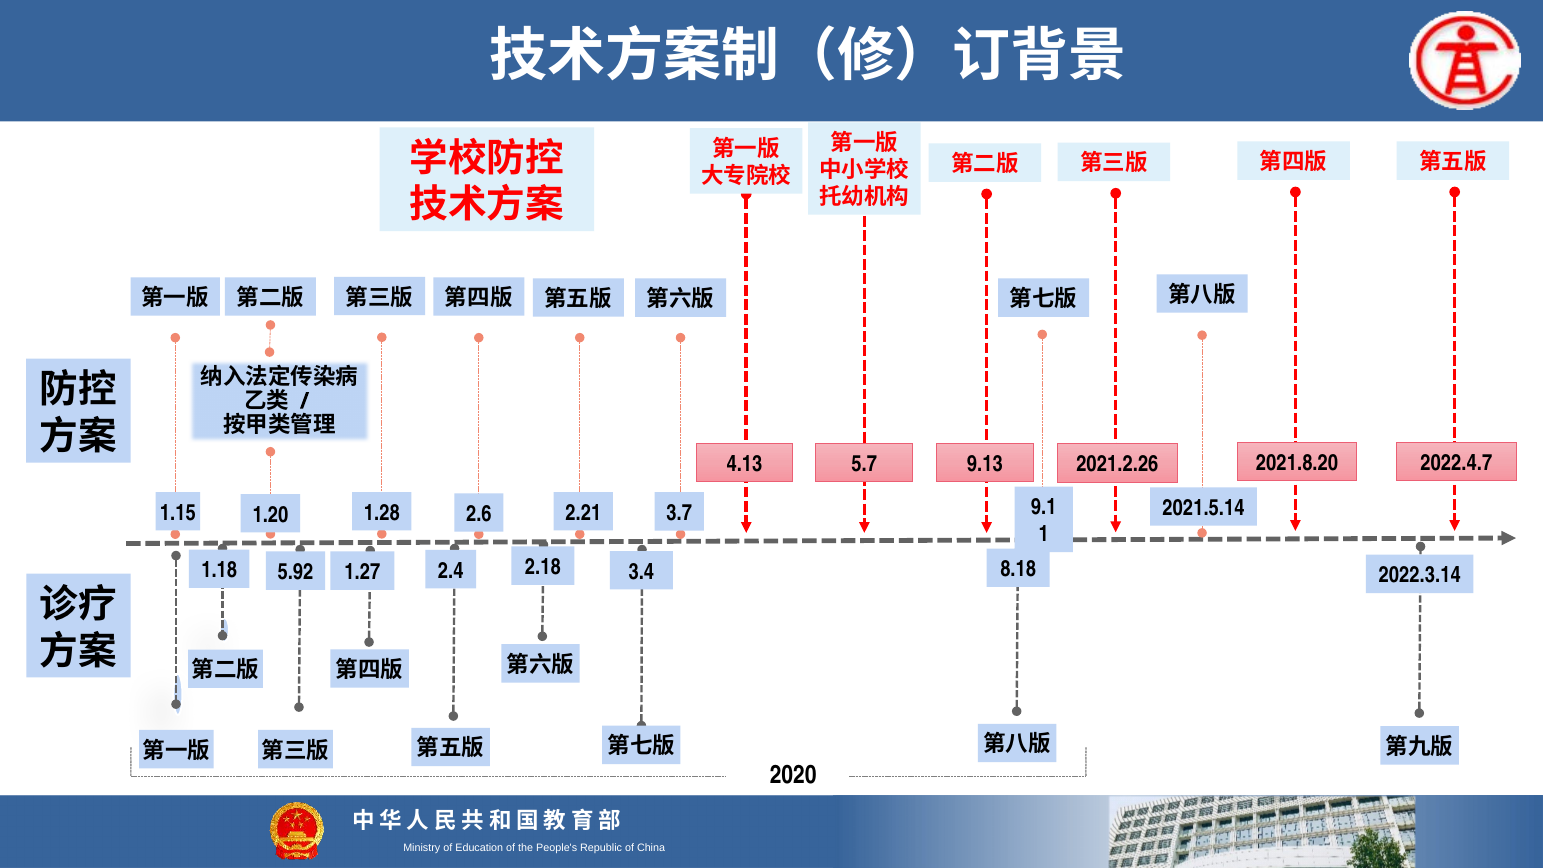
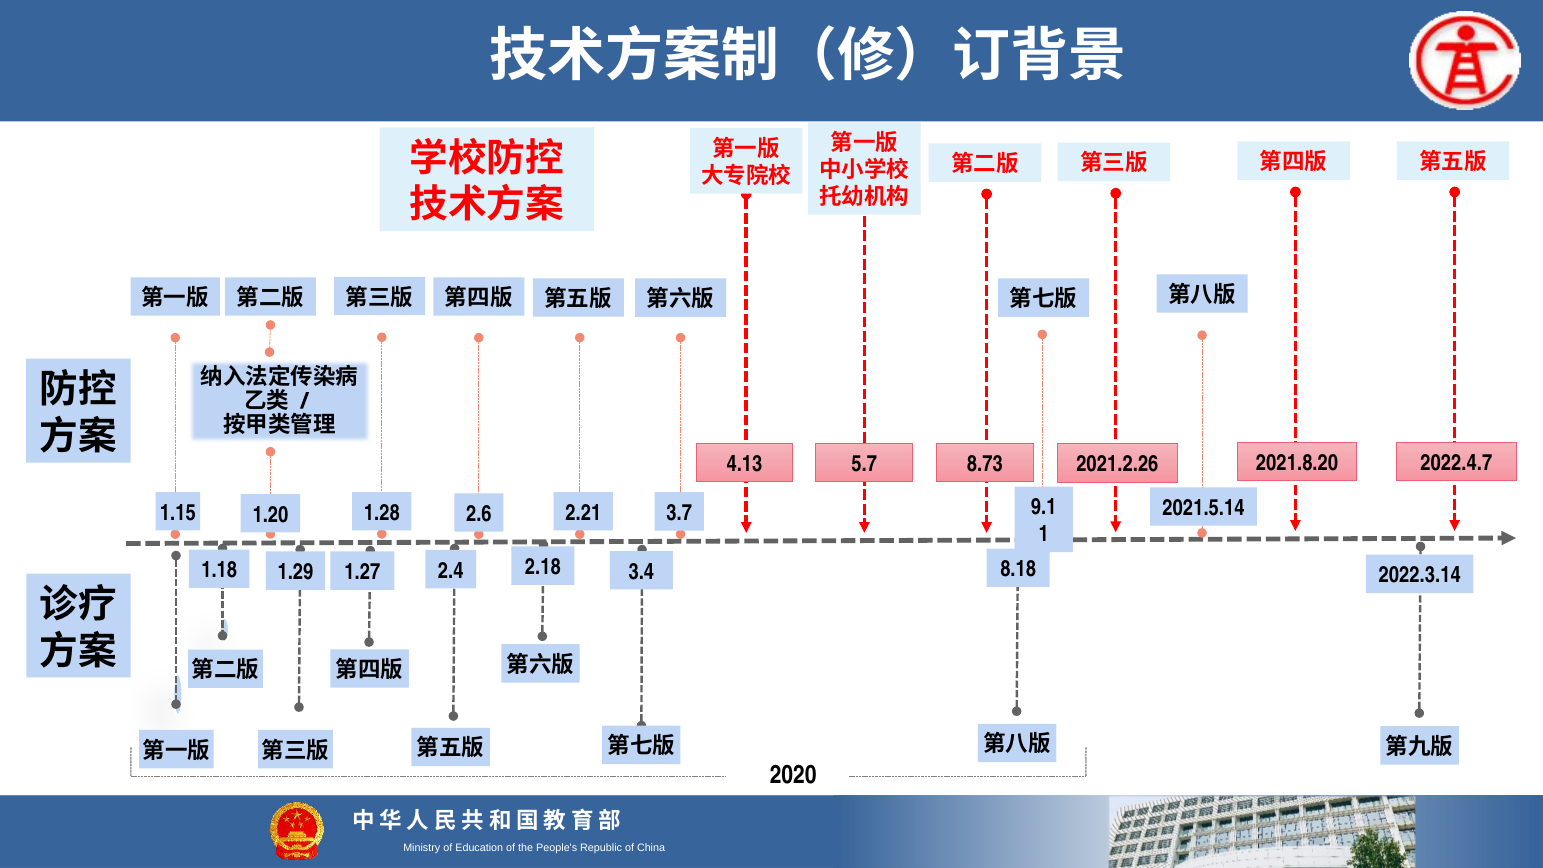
9.13: 9.13 -> 8.73
5.92: 5.92 -> 1.29
